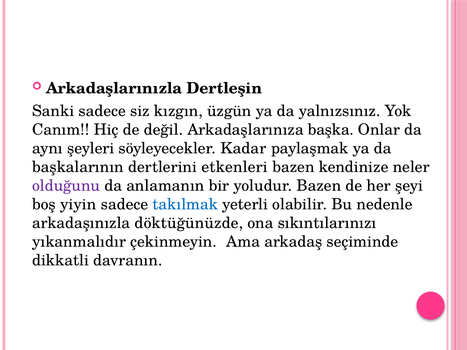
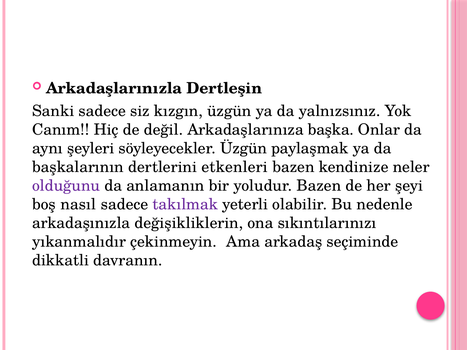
söyleyecekler Kadar: Kadar -> Üzgün
yiyin: yiyin -> nasıl
takılmak colour: blue -> purple
döktüğünüzde: döktüğünüzde -> değişikliklerin
